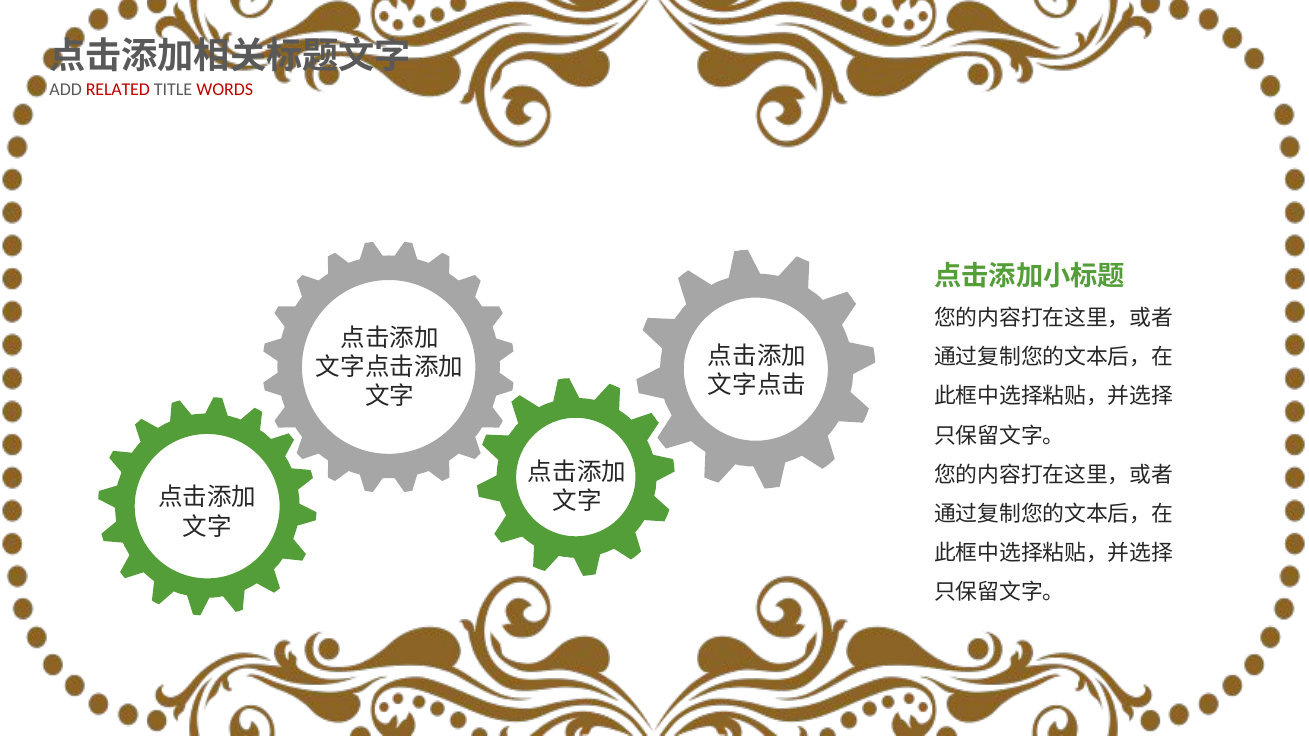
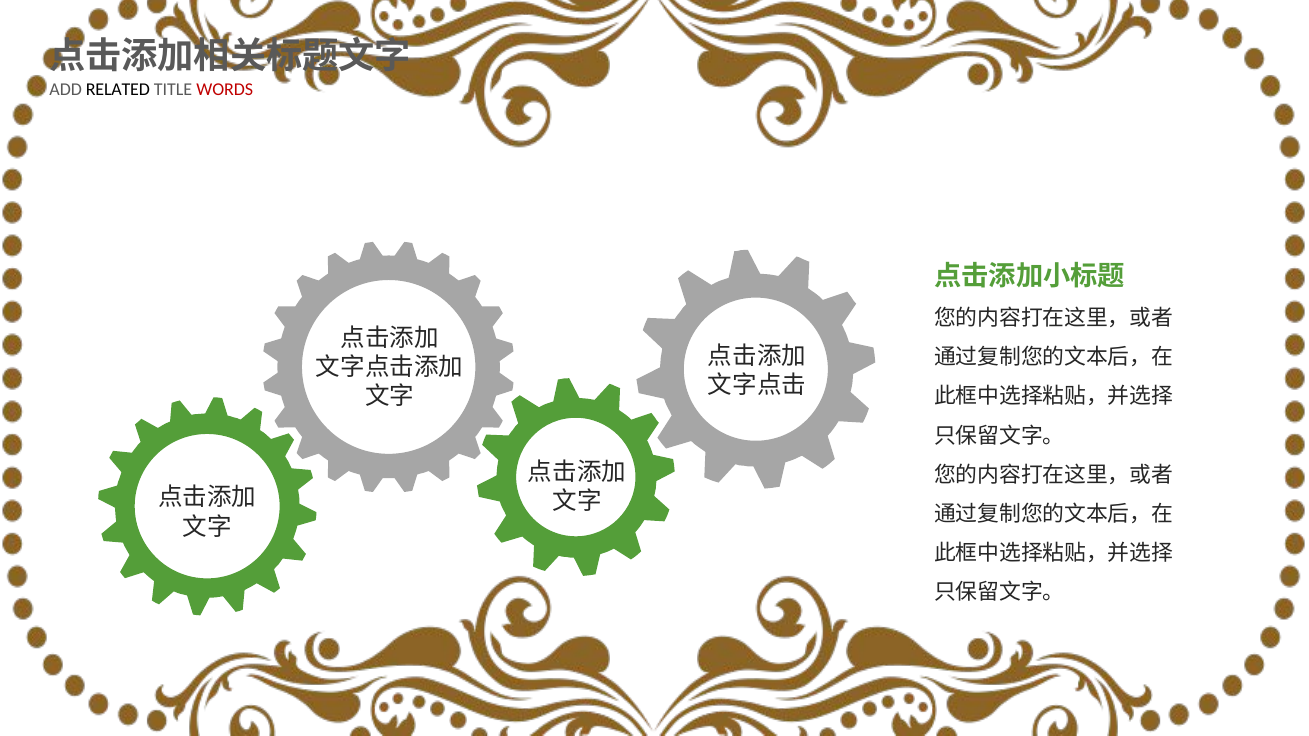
RELATED colour: red -> black
